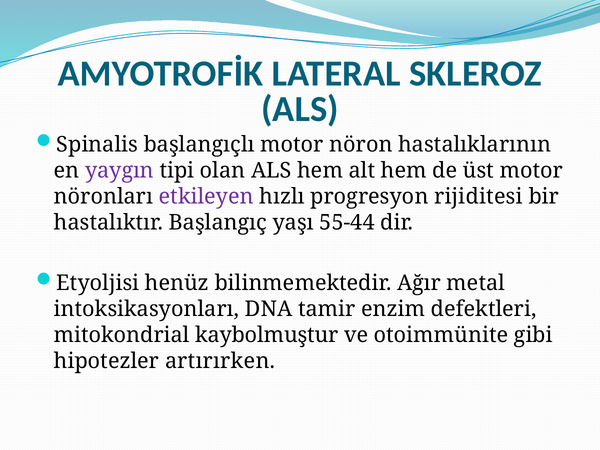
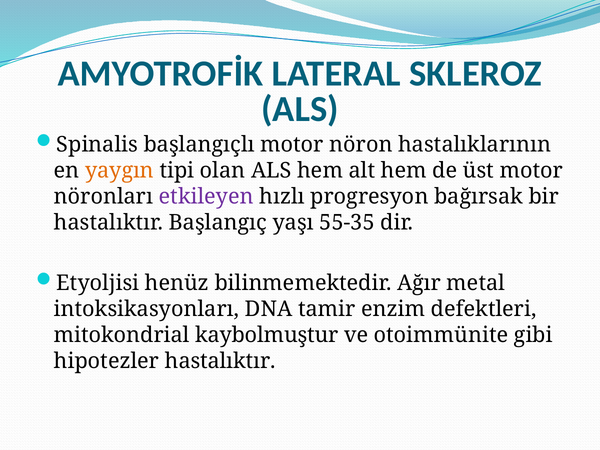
yaygın colour: purple -> orange
rijiditesi: rijiditesi -> bağırsak
55-44: 55-44 -> 55-35
hipotezler artırırken: artırırken -> hastalıktır
